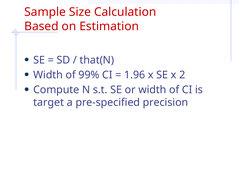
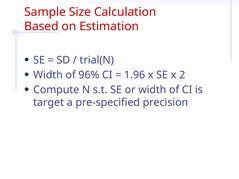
that(N: that(N -> trial(N
99%: 99% -> 96%
